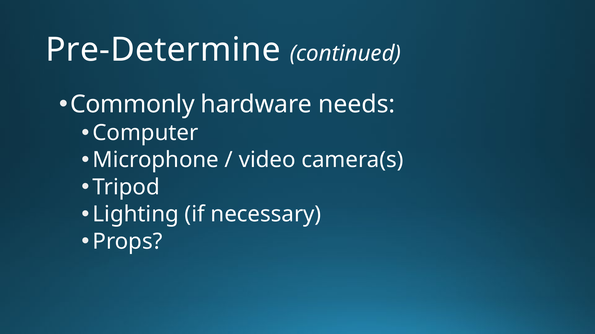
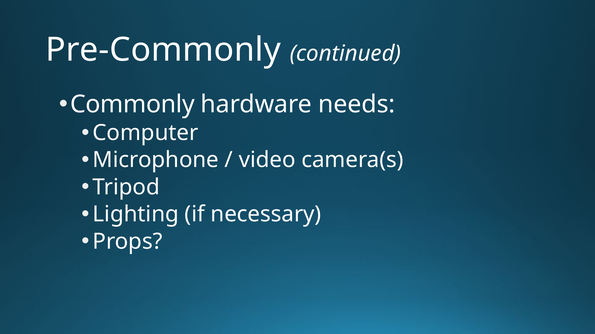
Pre-Determine: Pre-Determine -> Pre-Commonly
